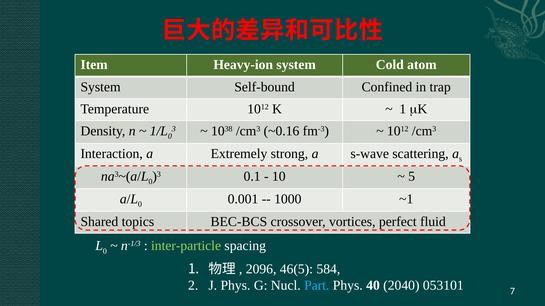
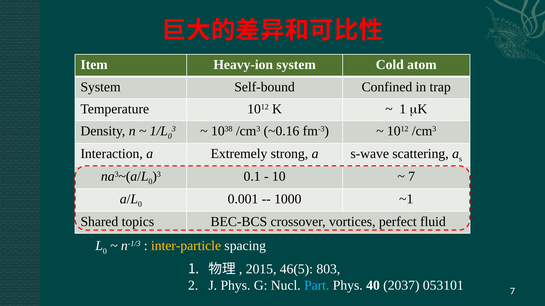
5 at (412, 177): 5 -> 7
inter-particle colour: light green -> yellow
2096: 2096 -> 2015
584: 584 -> 803
2040: 2040 -> 2037
